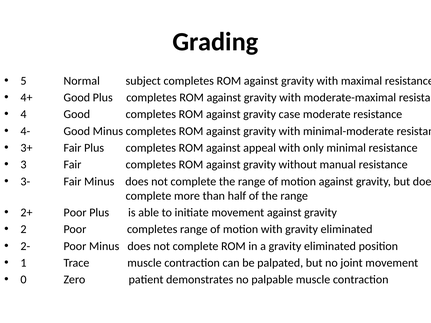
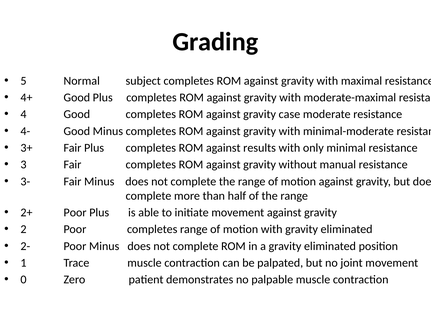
appeal: appeal -> results
